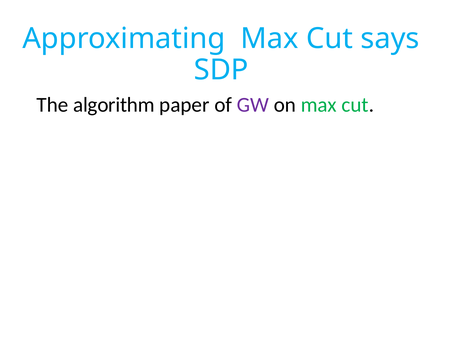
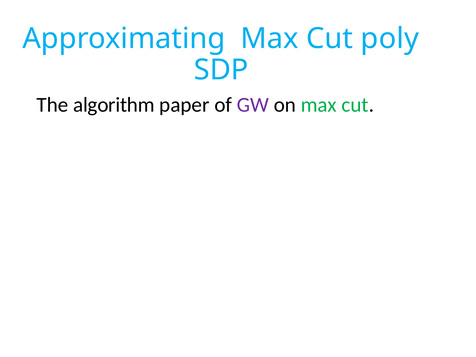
says: says -> poly
